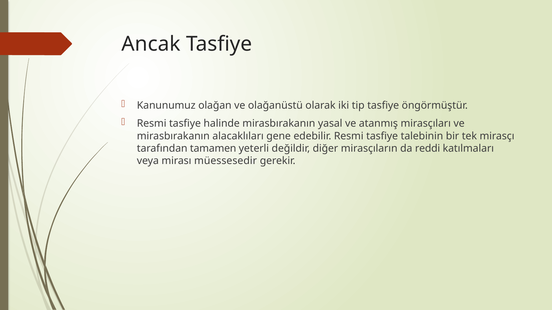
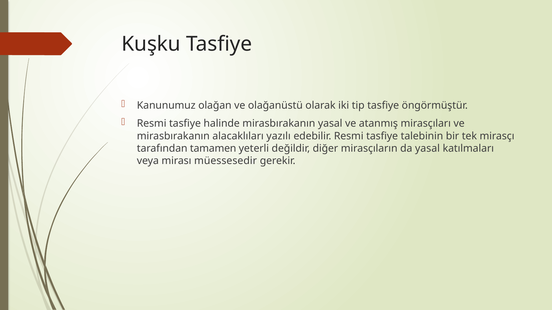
Ancak: Ancak -> Kuşku
gene: gene -> yazılı
da reddi: reddi -> yasal
